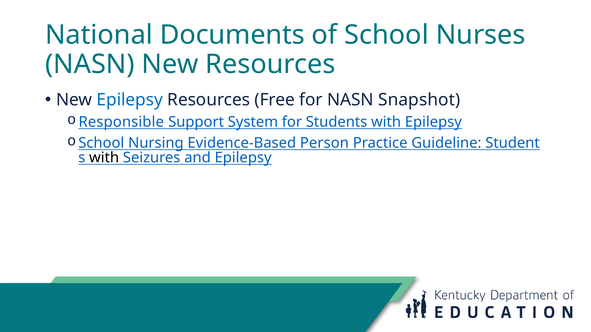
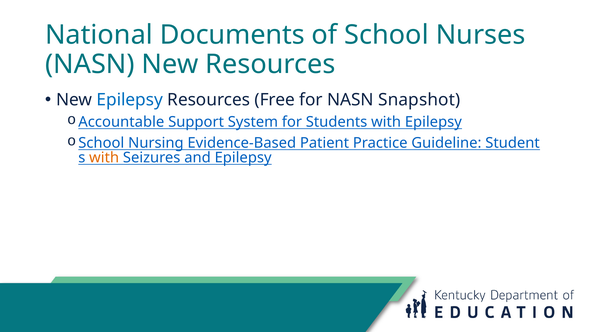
Responsible: Responsible -> Accountable
Person: Person -> Patient
with at (104, 158) colour: black -> orange
